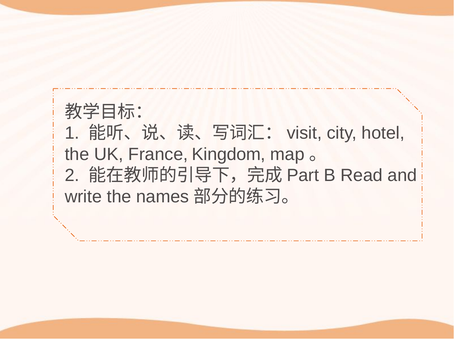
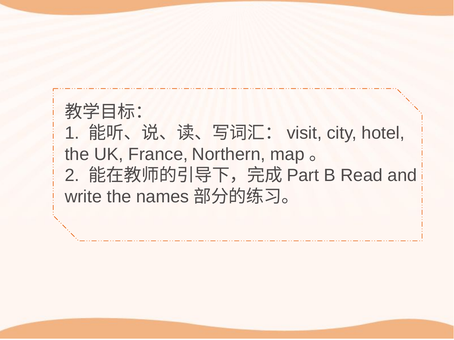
Kingdom: Kingdom -> Northern
